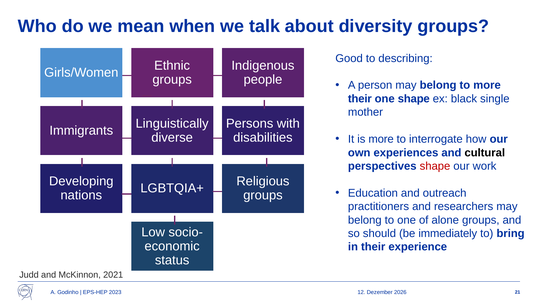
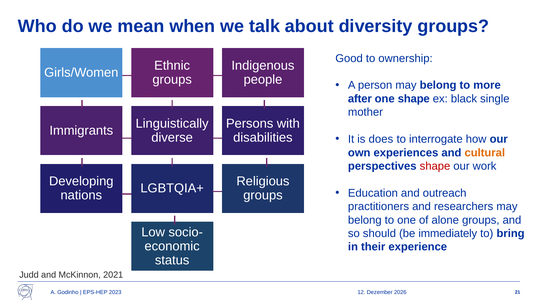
describing: describing -> ownership
their at (360, 99): their -> after
is more: more -> does
cultural colour: black -> orange
